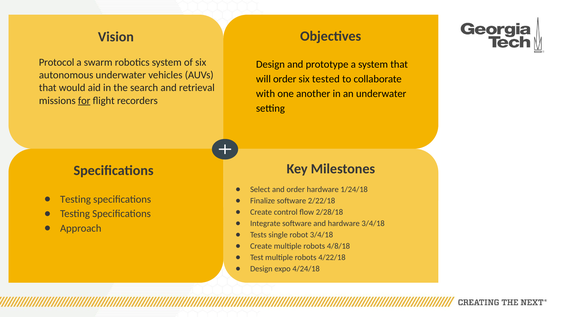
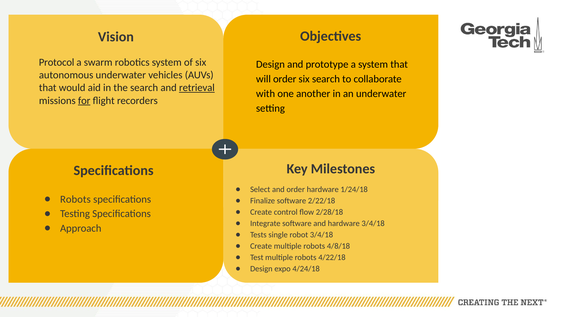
six tested: tested -> search
retrieval underline: none -> present
Testing at (76, 199): Testing -> Robots
